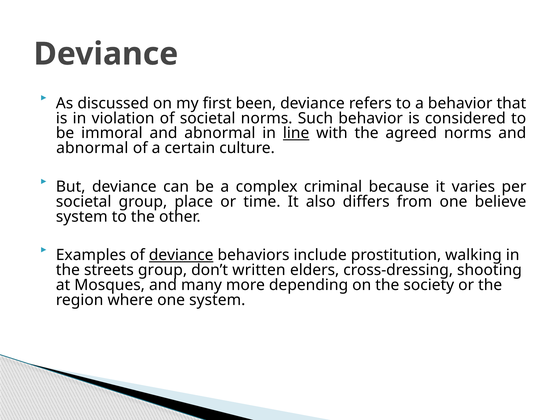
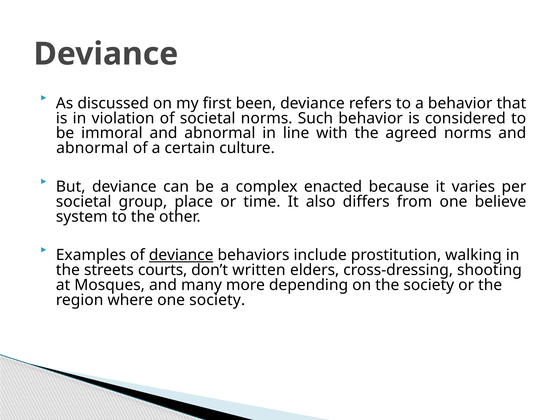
line underline: present -> none
criminal: criminal -> enacted
streets group: group -> courts
one system: system -> society
